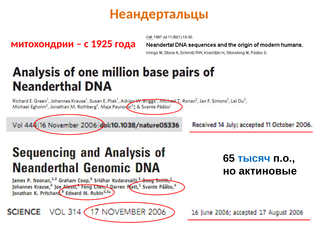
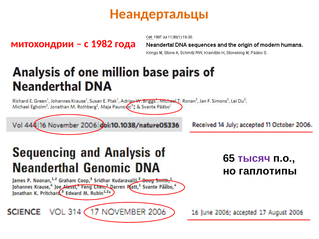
1925: 1925 -> 1982
тысяч colour: blue -> purple
актиновые: актиновые -> гаплотипы
